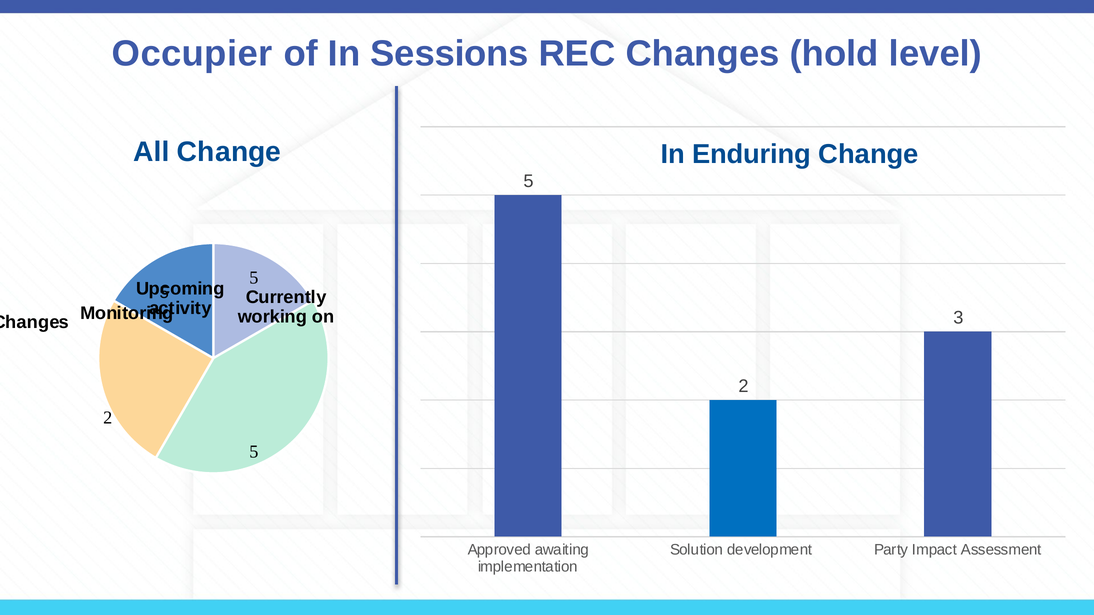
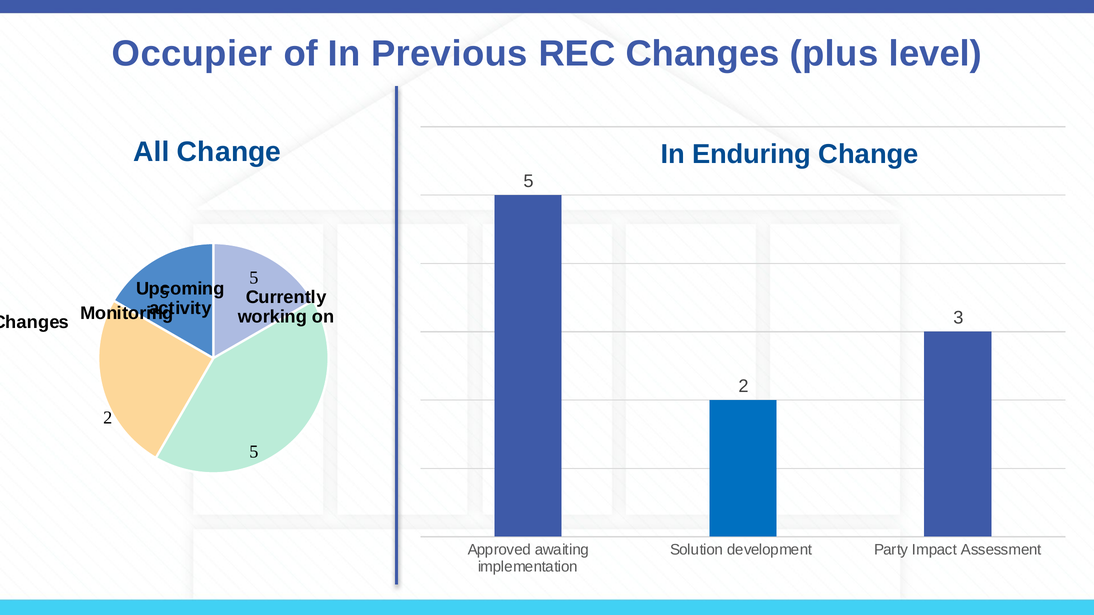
Sessions: Sessions -> Previous
hold: hold -> plus
